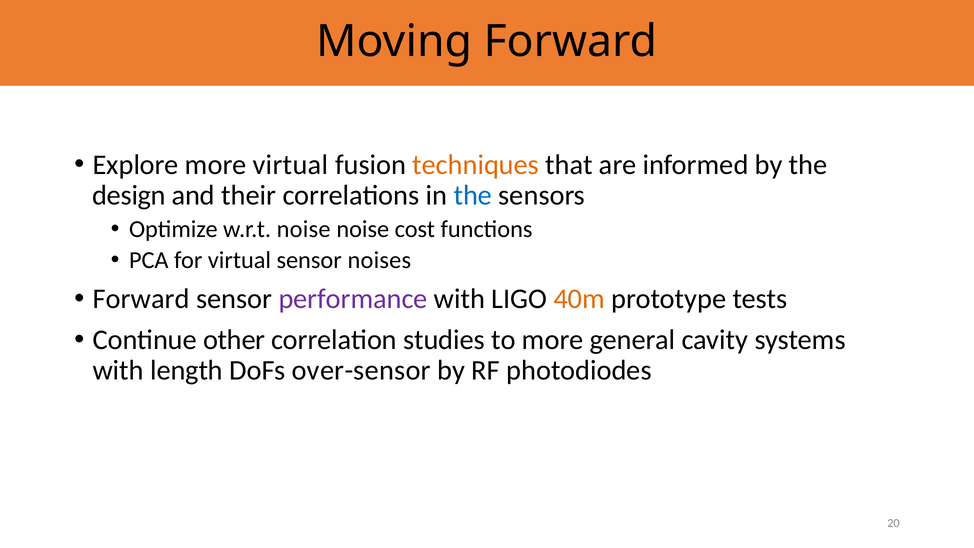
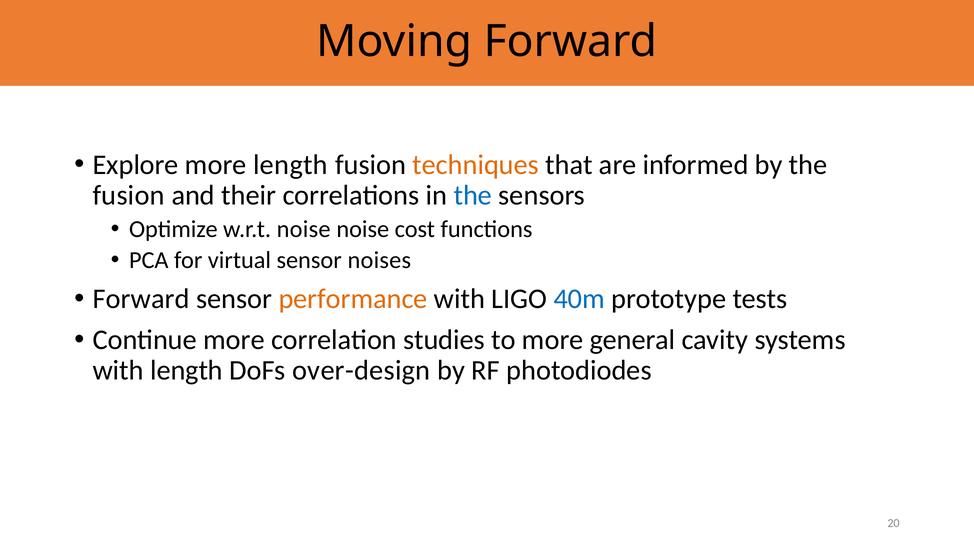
more virtual: virtual -> length
design at (129, 195): design -> fusion
performance colour: purple -> orange
40m colour: orange -> blue
Continue other: other -> more
over-sensor: over-sensor -> over-design
